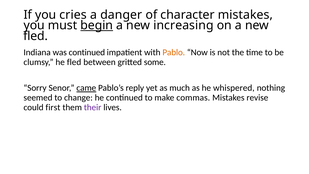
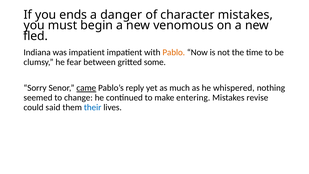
cries: cries -> ends
begin underline: present -> none
increasing: increasing -> venomous
was continued: continued -> impatient
he fled: fled -> fear
commas: commas -> entering
first: first -> said
their colour: purple -> blue
